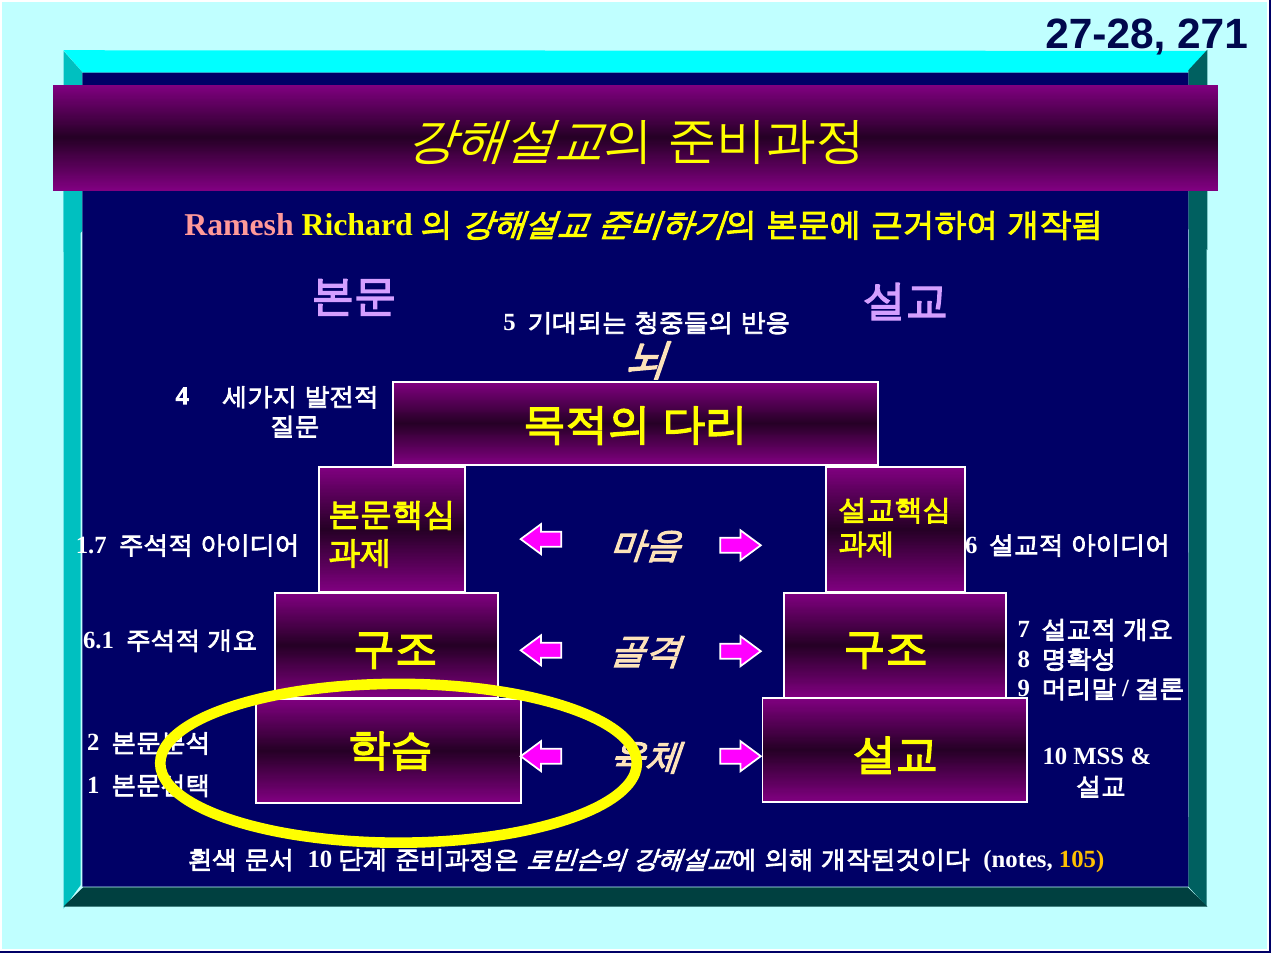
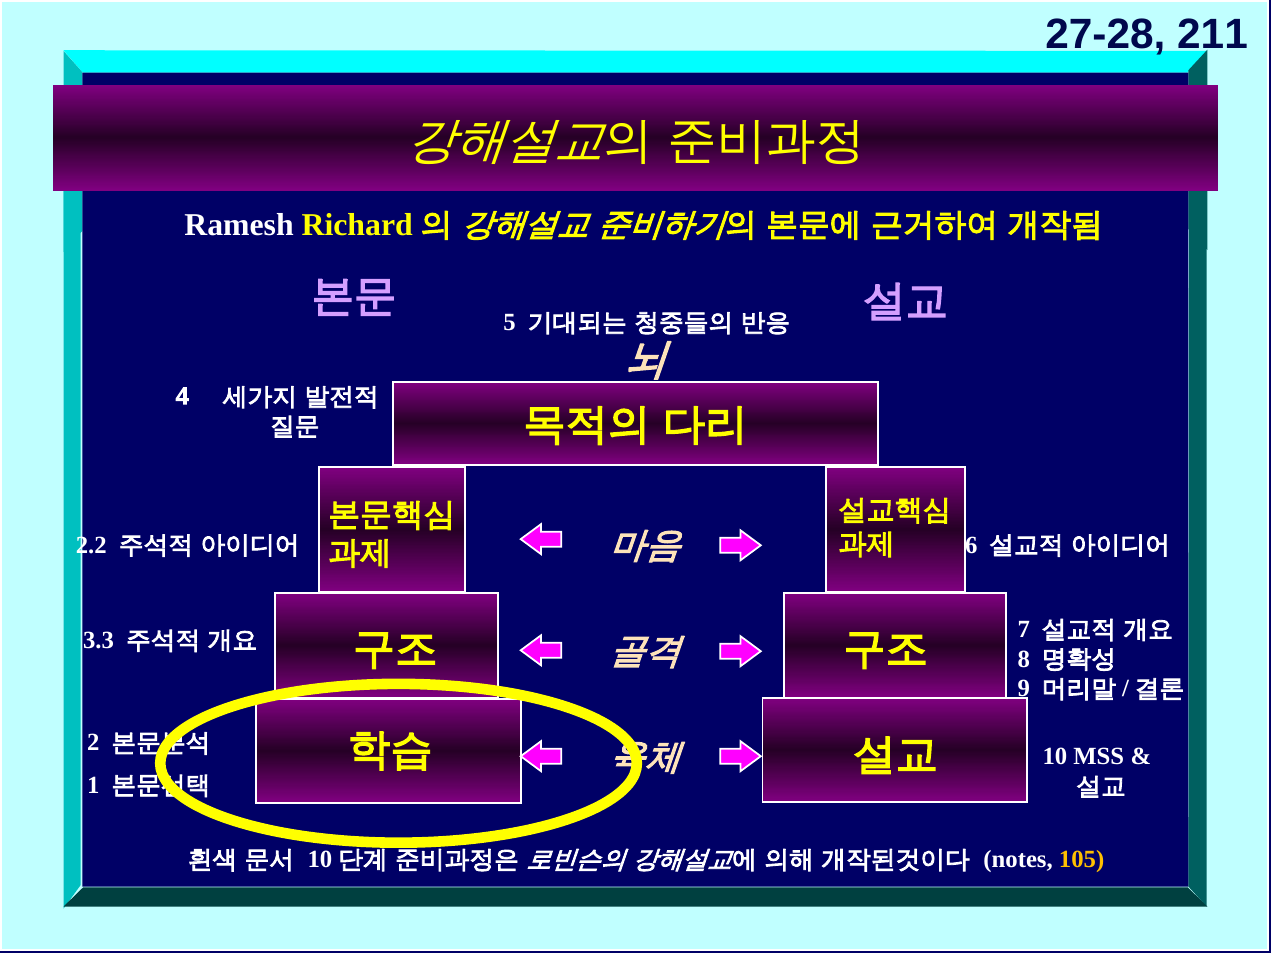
271: 271 -> 211
Ramesh colour: pink -> white
1.7: 1.7 -> 2.2
6.1: 6.1 -> 3.3
